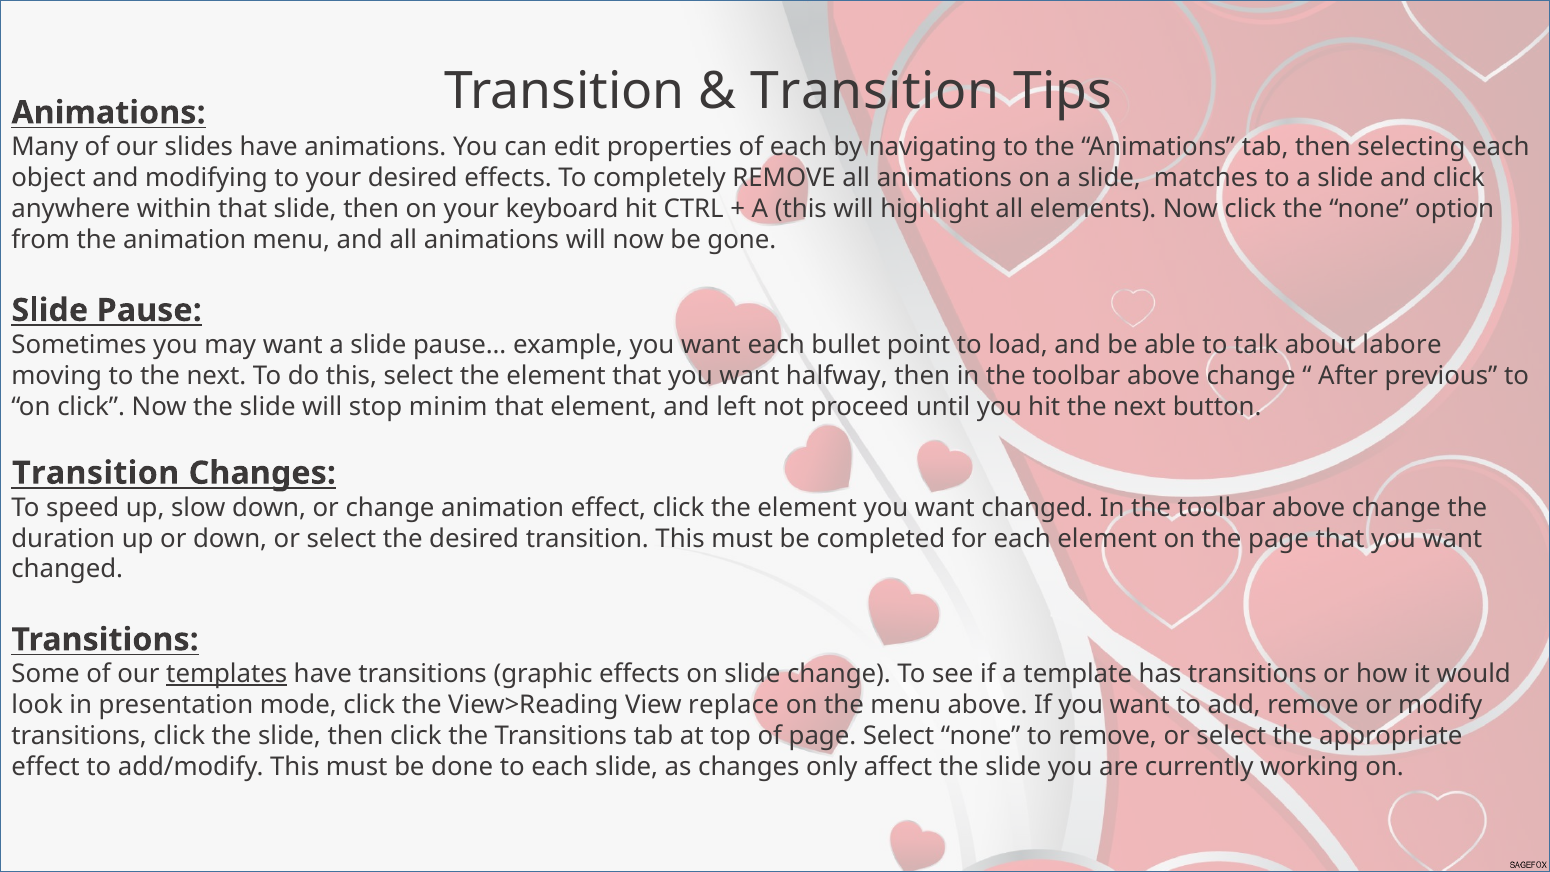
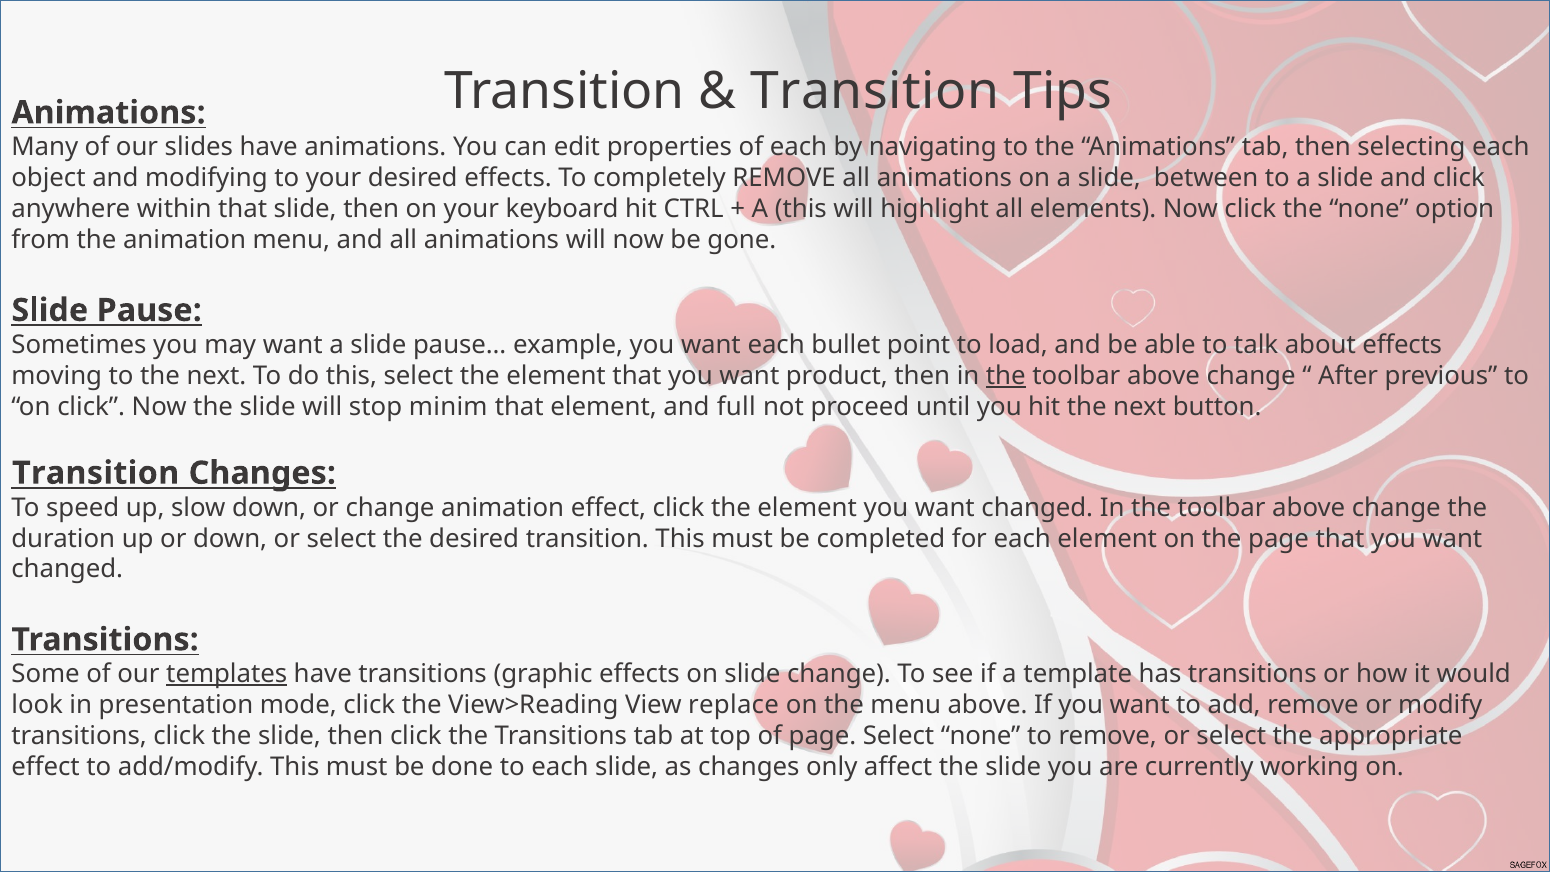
matches: matches -> between
about labore: labore -> effects
halfway: halfway -> product
the at (1006, 376) underline: none -> present
left: left -> full
